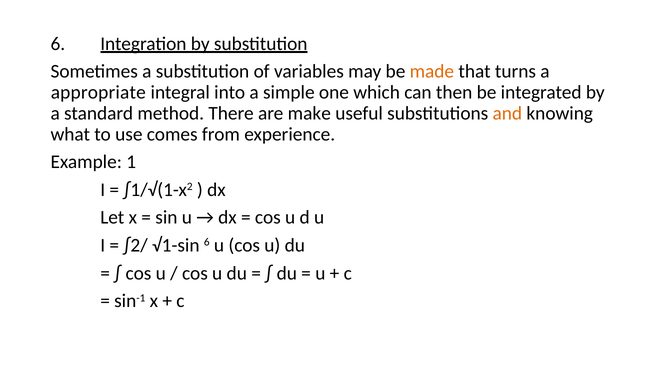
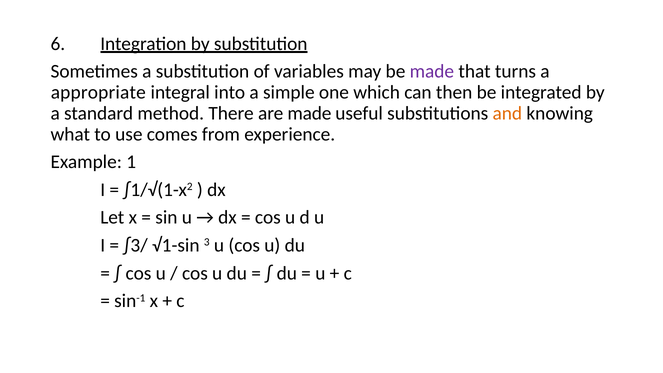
made at (432, 71) colour: orange -> purple
are make: make -> made
∫2/: ∫2/ -> ∫3/
√1-sin 6: 6 -> 3
